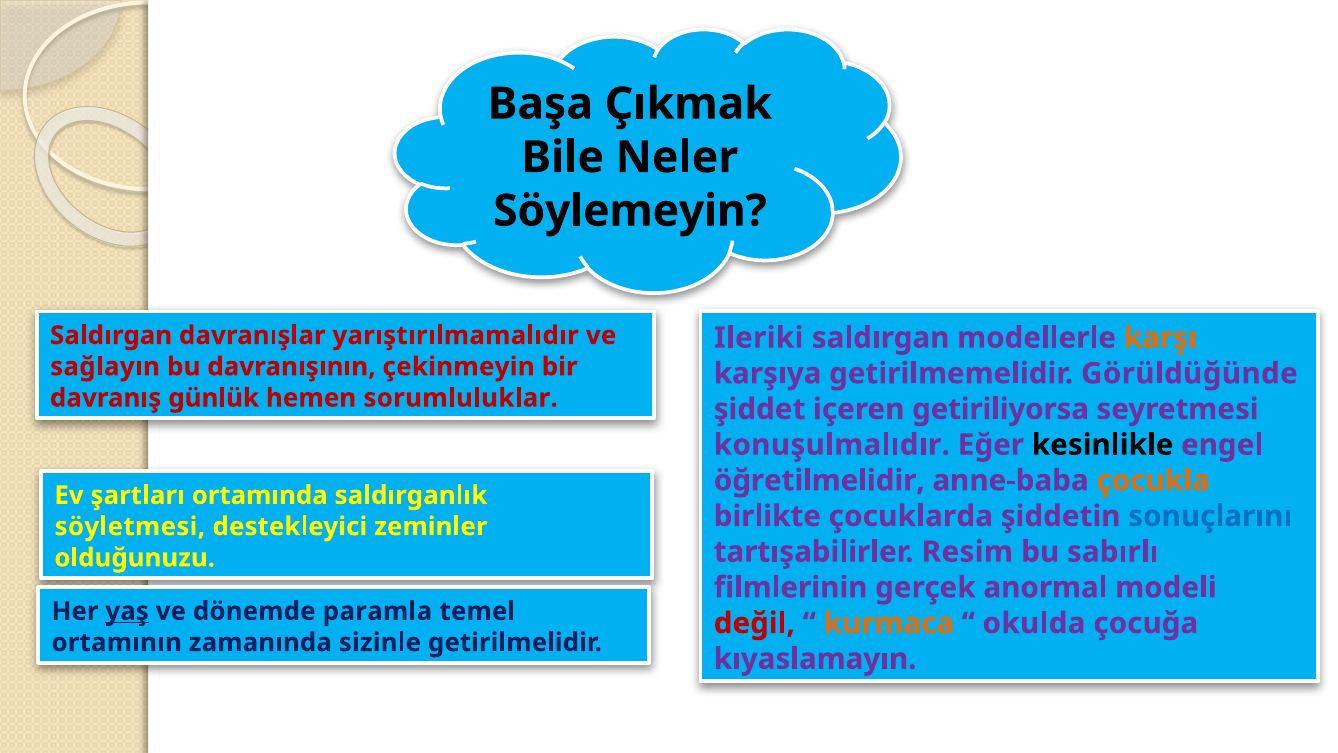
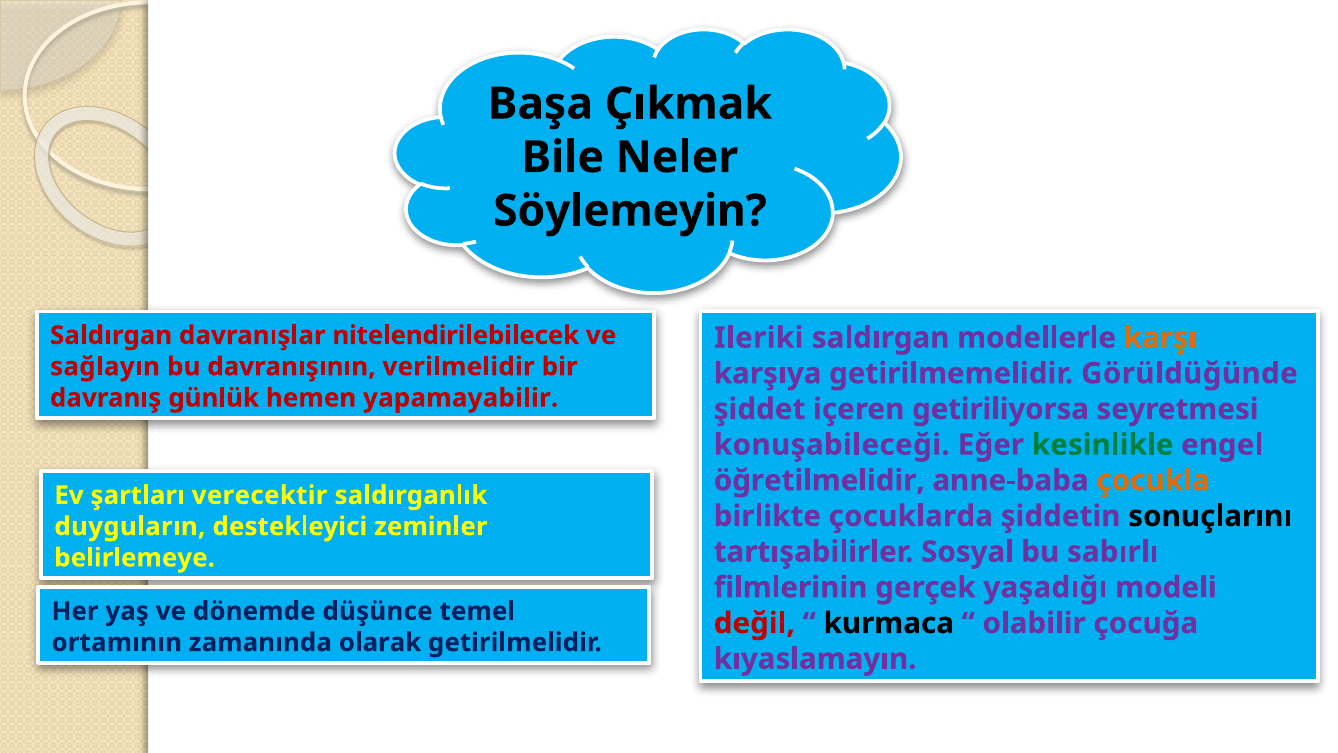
yarıştırılmamalıdır: yarıştırılmamalıdır -> nitelendirilebilecek
çekinmeyin: çekinmeyin -> verilmelidir
sorumluluklar: sorumluluklar -> yapamayabilir
konuşulmalıdır: konuşulmalıdır -> konuşabileceği
kesinlikle colour: black -> green
ortamında: ortamında -> verecektir
sonuçlarını colour: blue -> black
söyletmesi: söyletmesi -> duyguların
Resim: Resim -> Sosyal
olduğunuzu: olduğunuzu -> belirlemeye
anormal: anormal -> yaşadığı
yaş underline: present -> none
paramla: paramla -> düşünce
kurmaca colour: orange -> black
okulda: okulda -> olabilir
sizinle: sizinle -> olarak
